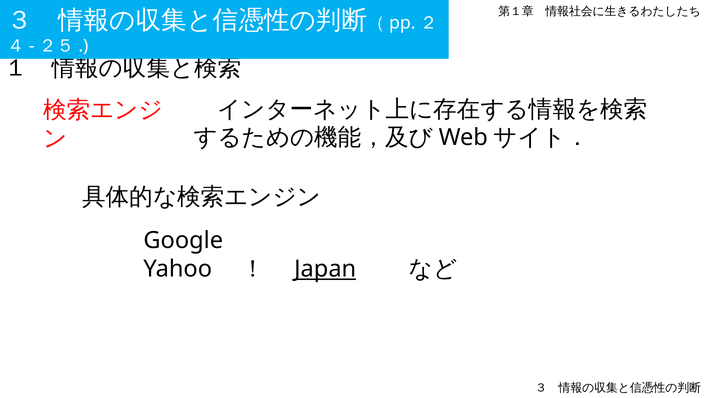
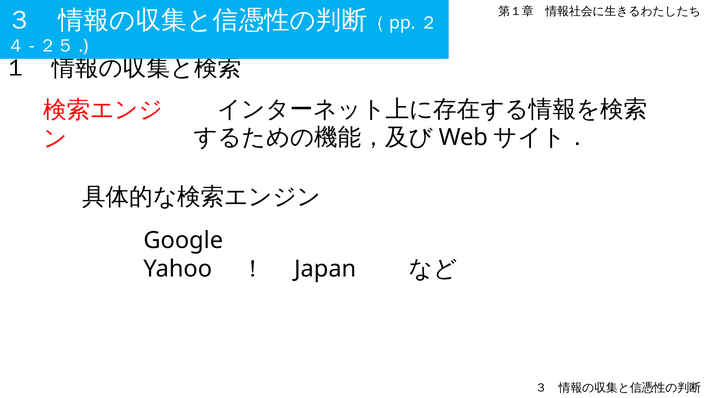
Japan underline: present -> none
